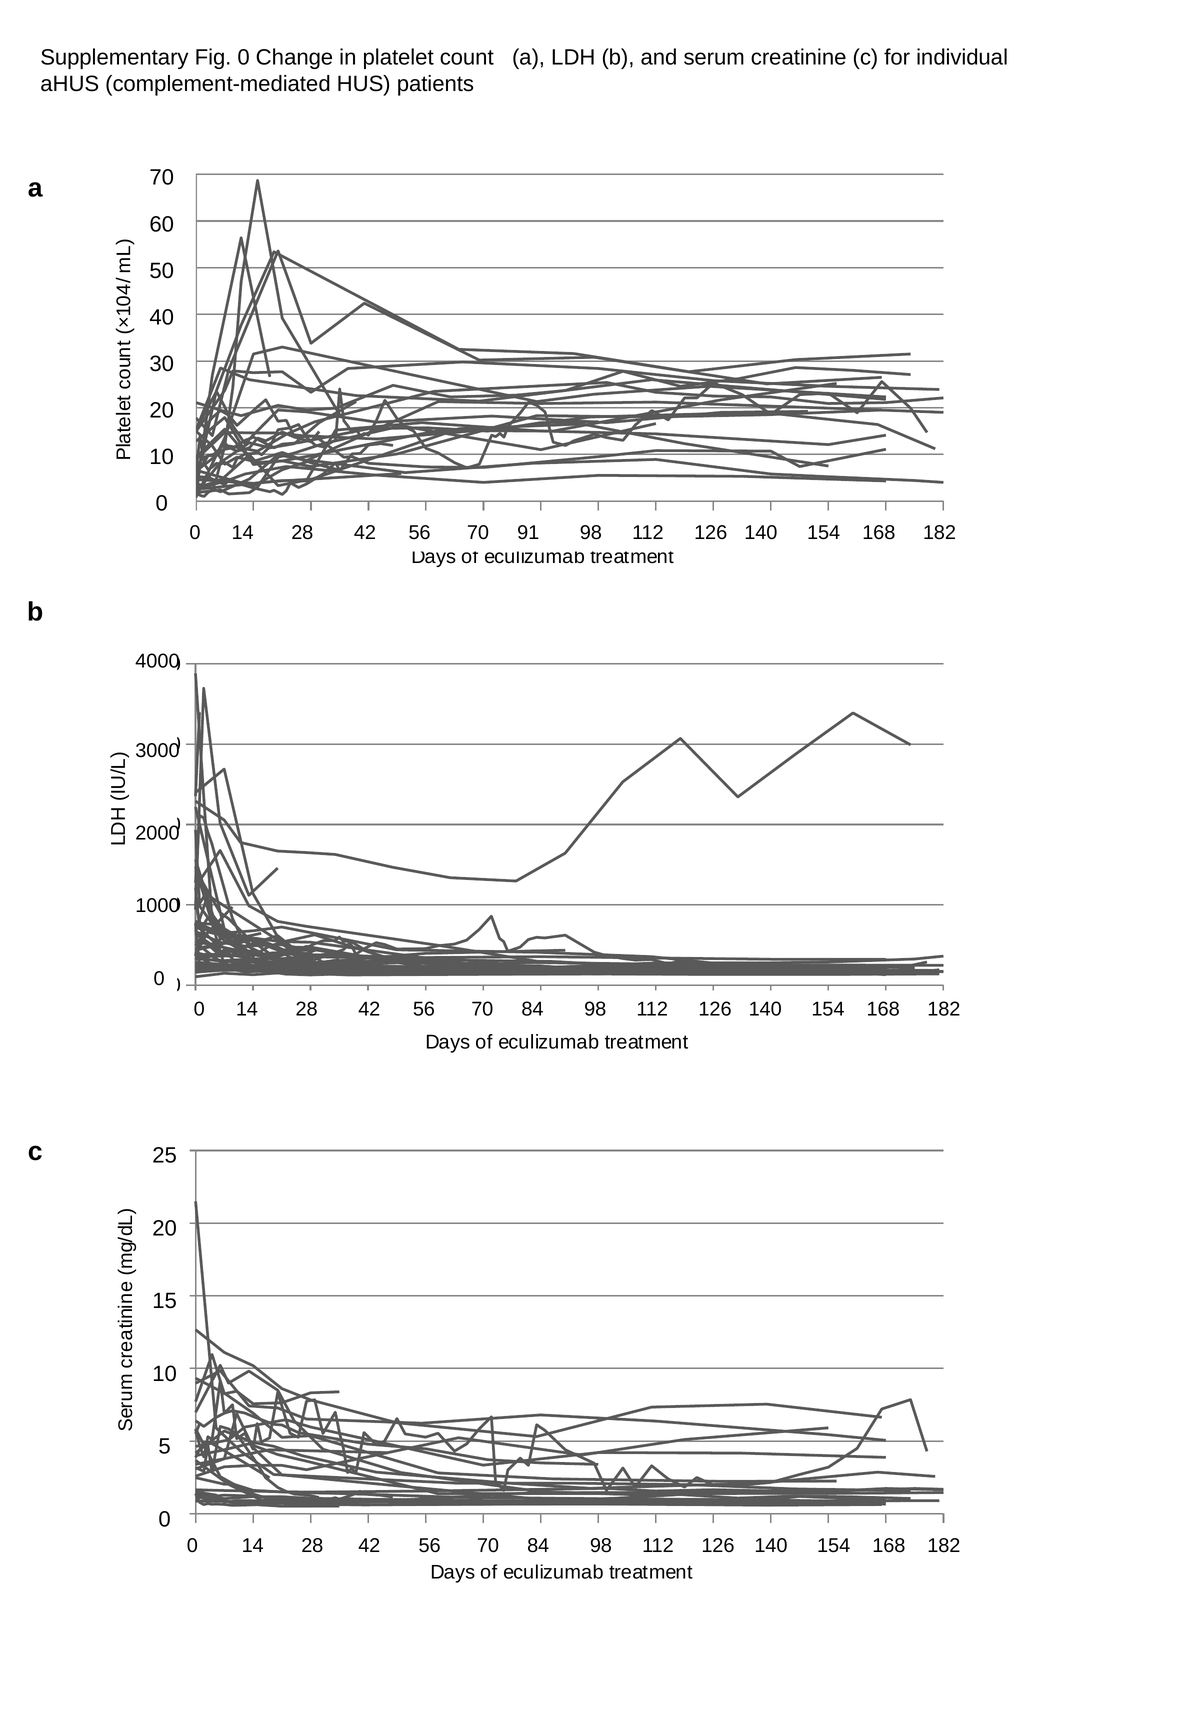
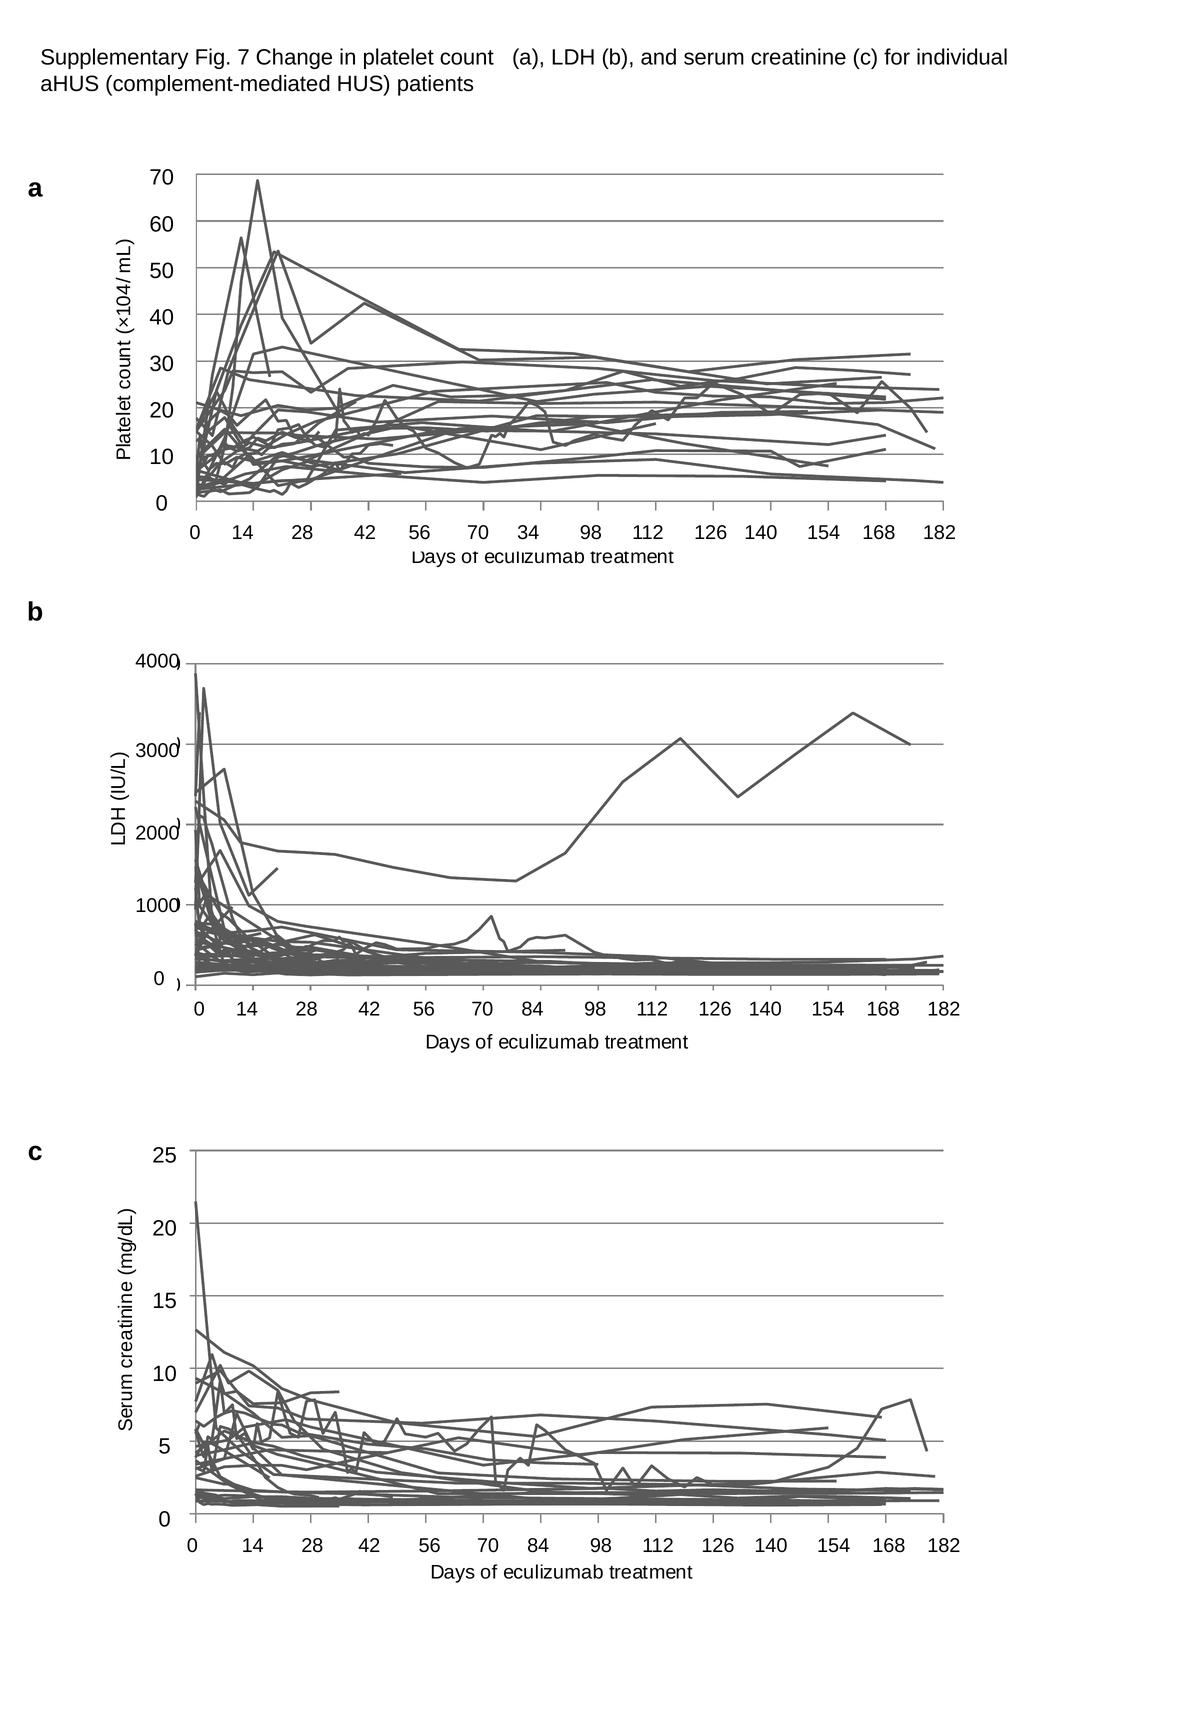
Fig 0: 0 -> 7
91: 91 -> 34
